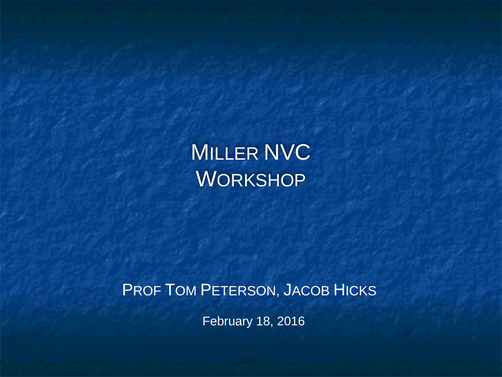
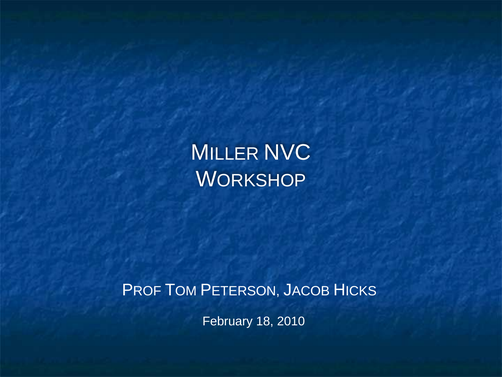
2016: 2016 -> 2010
